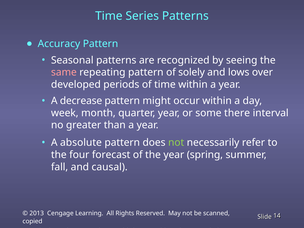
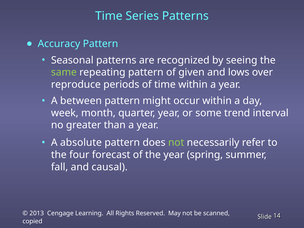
same colour: pink -> light green
solely: solely -> given
developed: developed -> reproduce
decrease: decrease -> between
there: there -> trend
